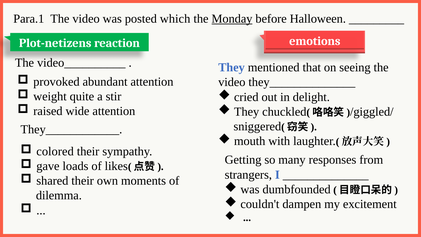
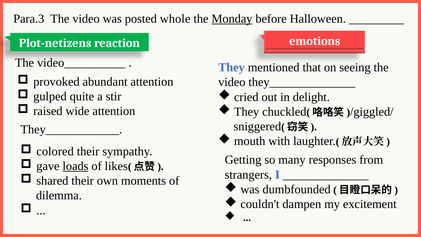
Para.1: Para.1 -> Para.3
which: which -> whole
weight: weight -> gulped
loads underline: none -> present
